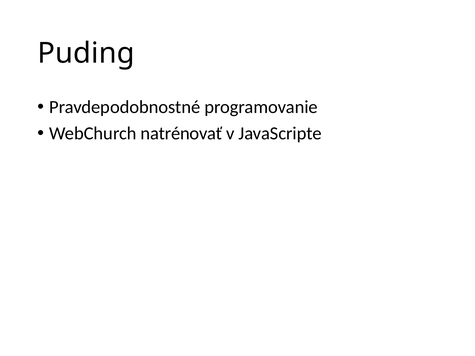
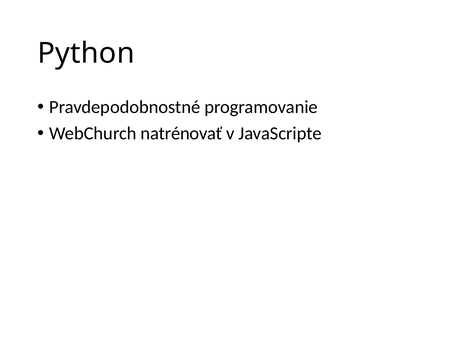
Puding: Puding -> Python
